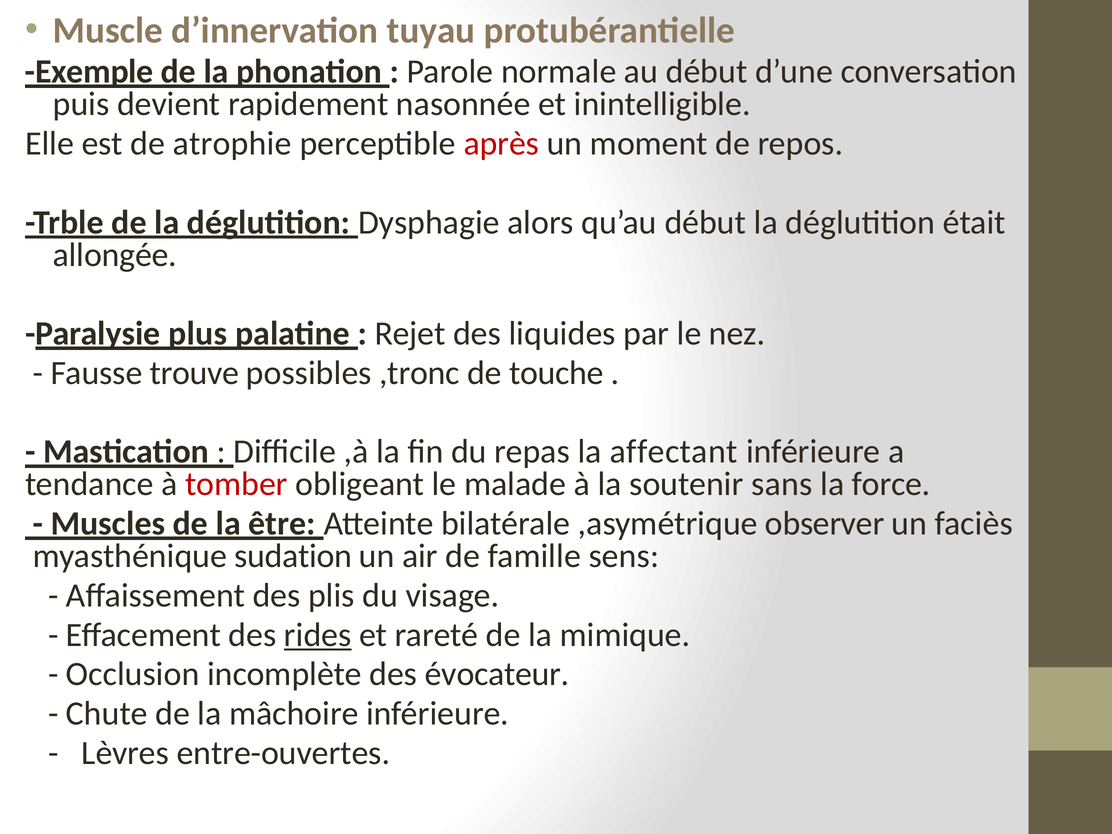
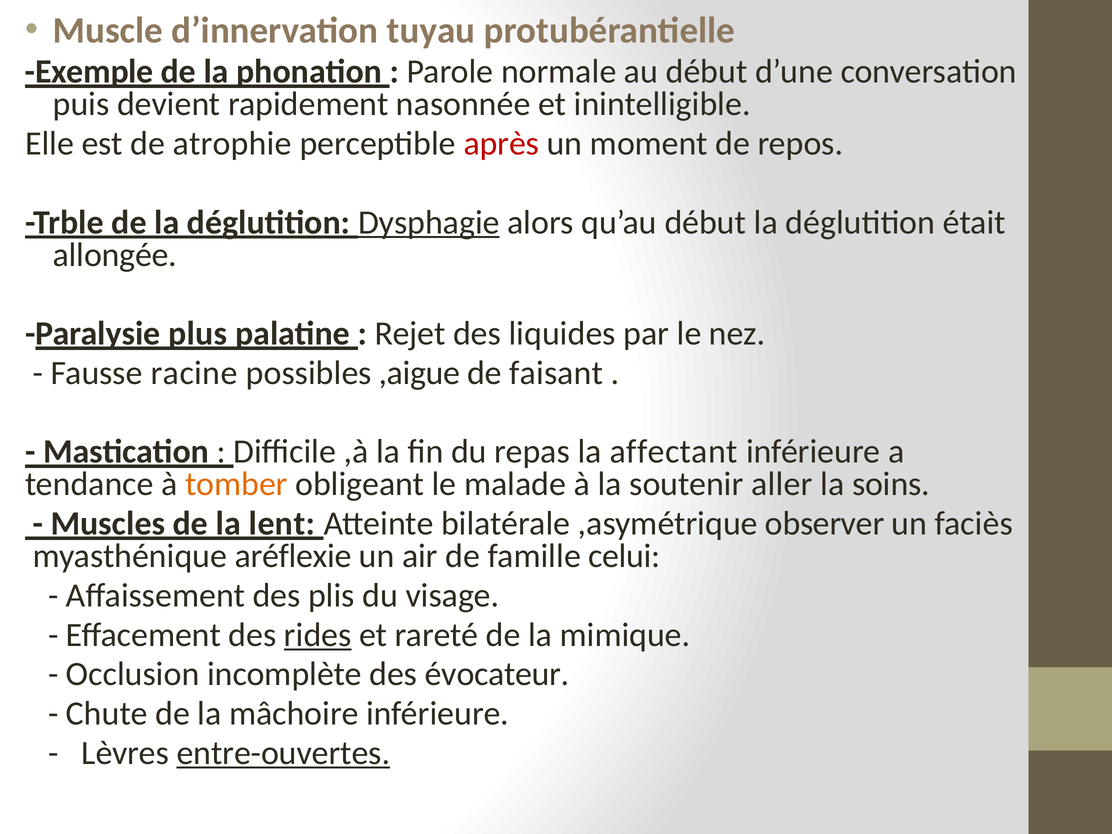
Dysphagie underline: none -> present
trouve: trouve -> racine
,tronc: ,tronc -> ,aigue
touche: touche -> faisant
tomber colour: red -> orange
sans: sans -> aller
force: force -> soins
être: être -> lent
sudation: sudation -> aréflexie
sens: sens -> celui
entre-ouvertes underline: none -> present
